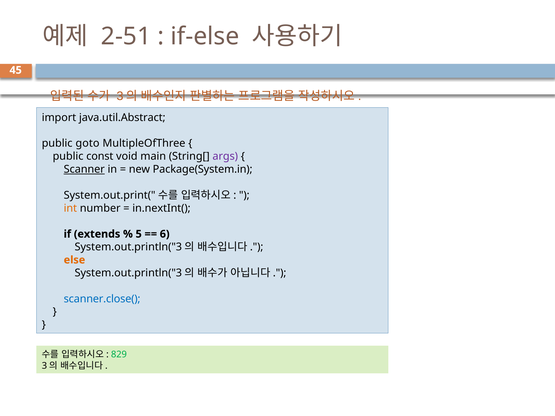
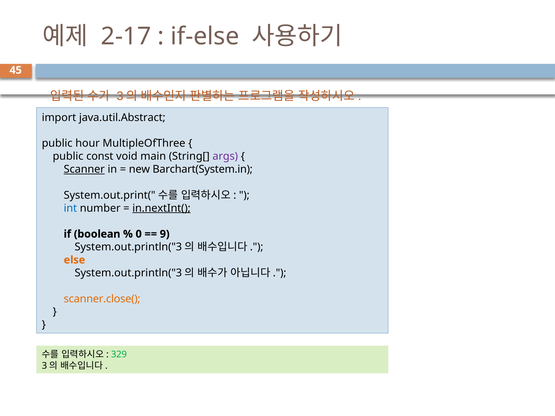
2-51: 2-51 -> 2-17
goto: goto -> hour
Package(System.in: Package(System.in -> Barchart(System.in
int colour: orange -> blue
in.nextInt( underline: none -> present
extends: extends -> boolean
5: 5 -> 0
6: 6 -> 9
scanner.close( colour: blue -> orange
829: 829 -> 329
